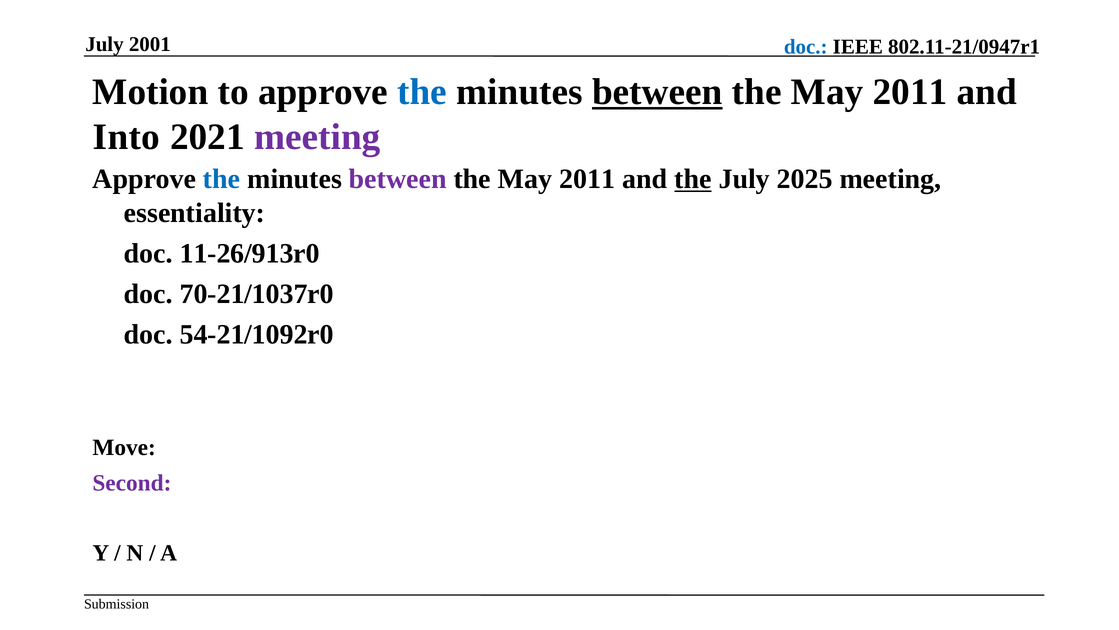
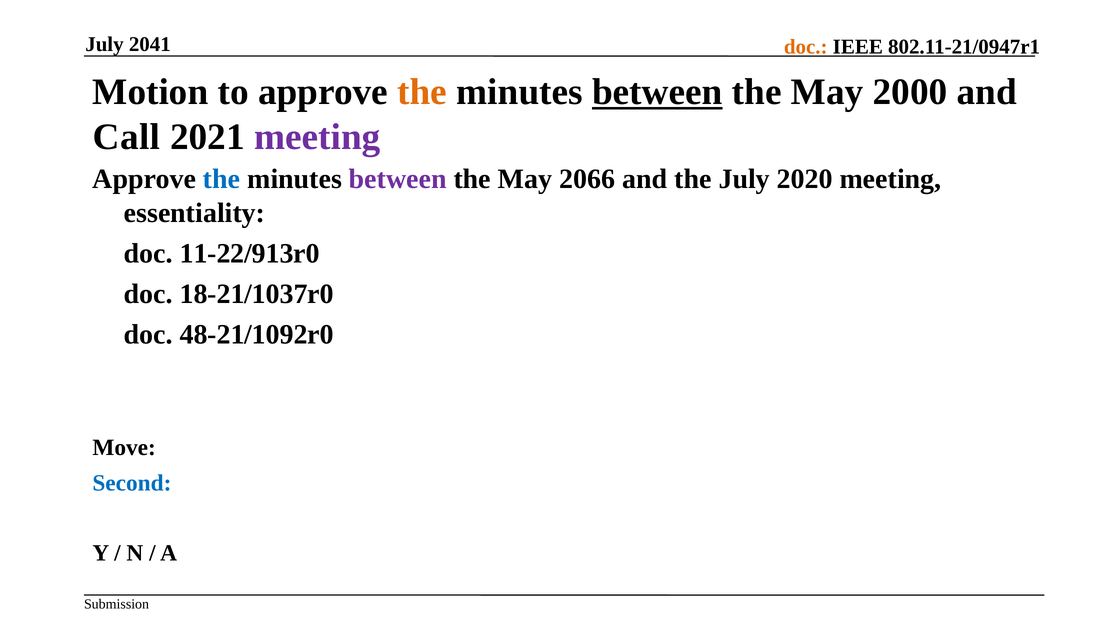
2001: 2001 -> 2041
doc at (806, 47) colour: blue -> orange
the at (422, 92) colour: blue -> orange
2011 at (910, 92): 2011 -> 2000
Into: Into -> Call
2011 at (587, 179): 2011 -> 2066
the at (693, 179) underline: present -> none
2025: 2025 -> 2020
11-26/913r0: 11-26/913r0 -> 11-22/913r0
70-21/1037r0: 70-21/1037r0 -> 18-21/1037r0
54-21/1092r0: 54-21/1092r0 -> 48-21/1092r0
Second colour: purple -> blue
